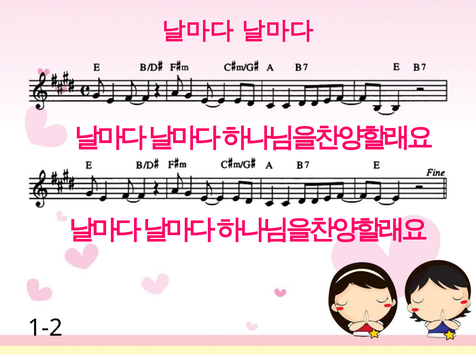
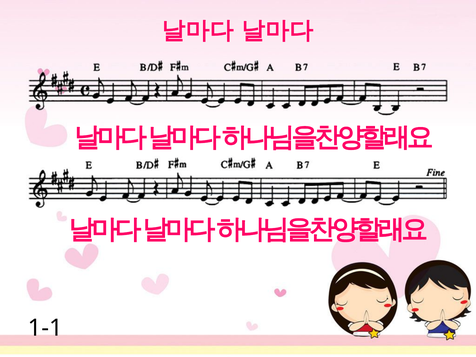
1-2: 1-2 -> 1-1
